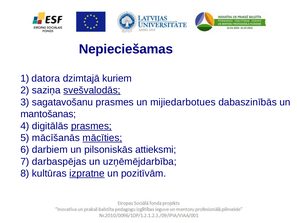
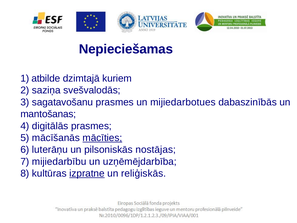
datora: datora -> atbilde
svešvalodās underline: present -> none
prasmes at (91, 126) underline: present -> none
darbiem: darbiem -> luterāņu
attieksmi: attieksmi -> nostājas
darbaspējas: darbaspējas -> mijiedarbību
pozitīvām: pozitīvām -> reliģiskās
